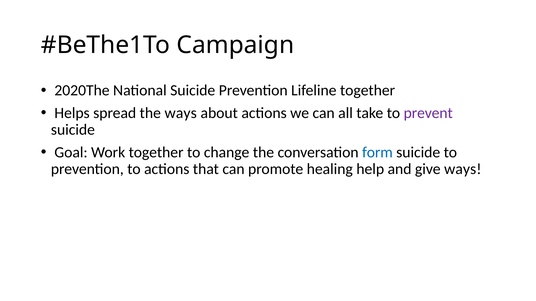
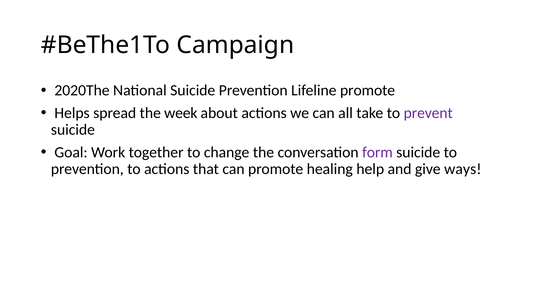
Lifeline together: together -> promote
the ways: ways -> week
form colour: blue -> purple
